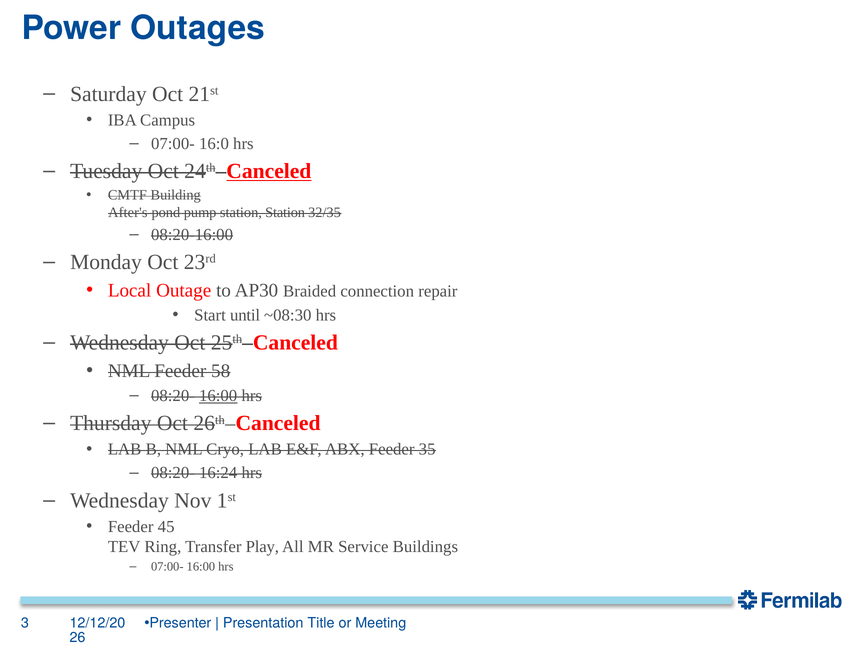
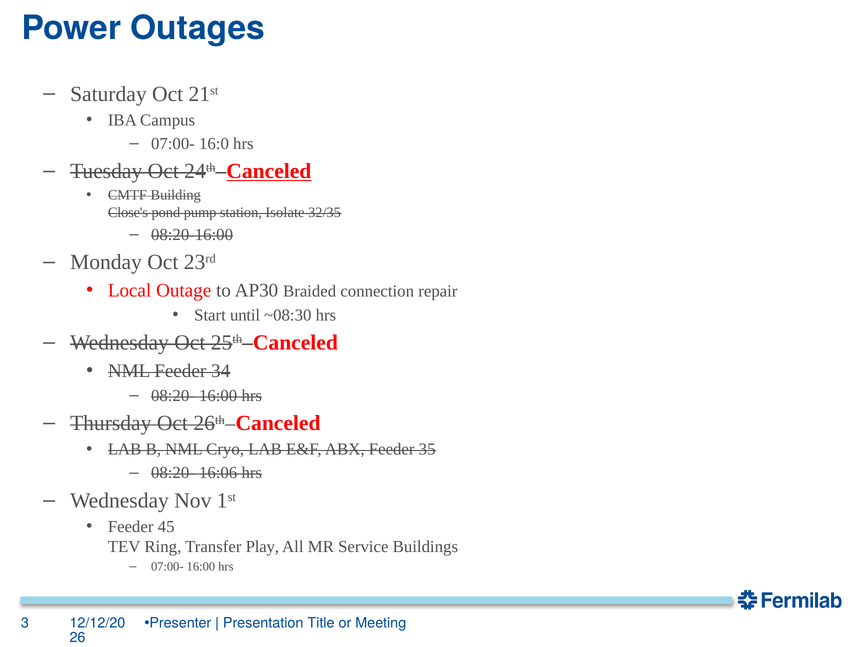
After's: After's -> Close's
station Station: Station -> Isolate
58: 58 -> 34
16:00 at (218, 396) underline: present -> none
16:24: 16:24 -> 16:06
